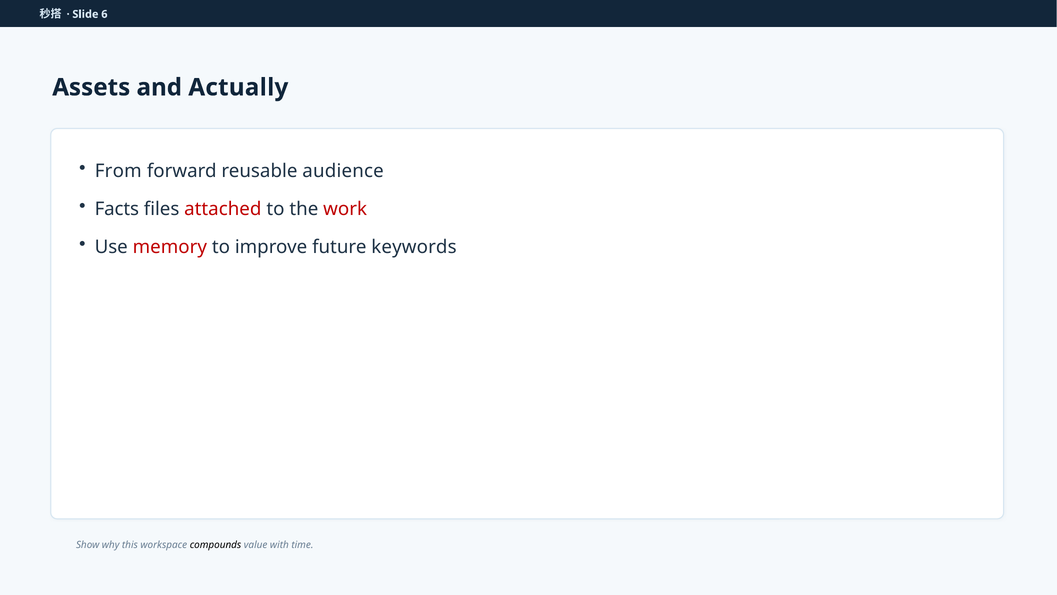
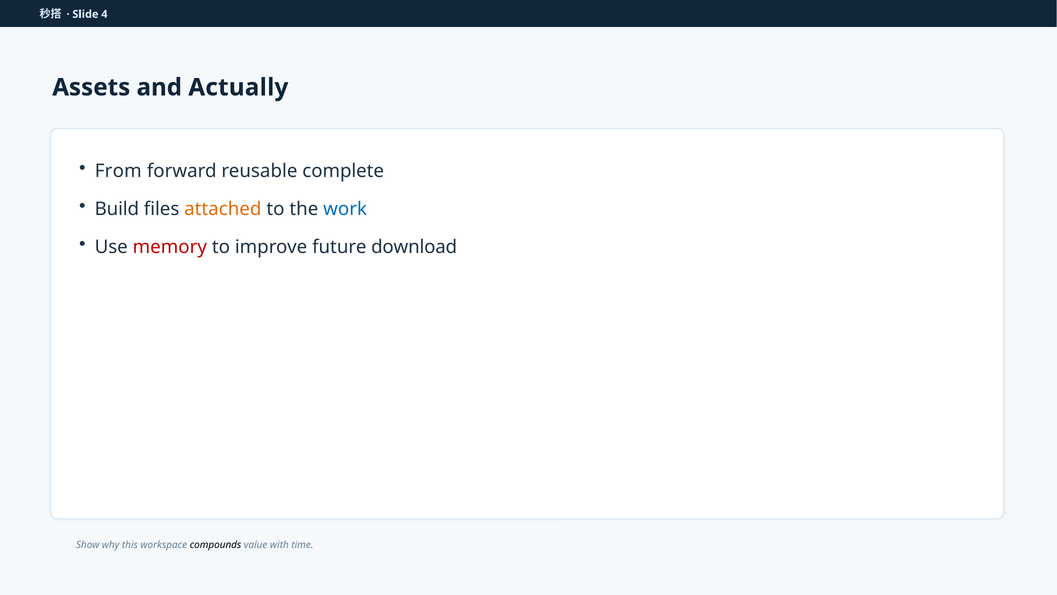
6: 6 -> 4
audience: audience -> complete
Facts: Facts -> Build
attached colour: red -> orange
work colour: red -> blue
keywords: keywords -> download
